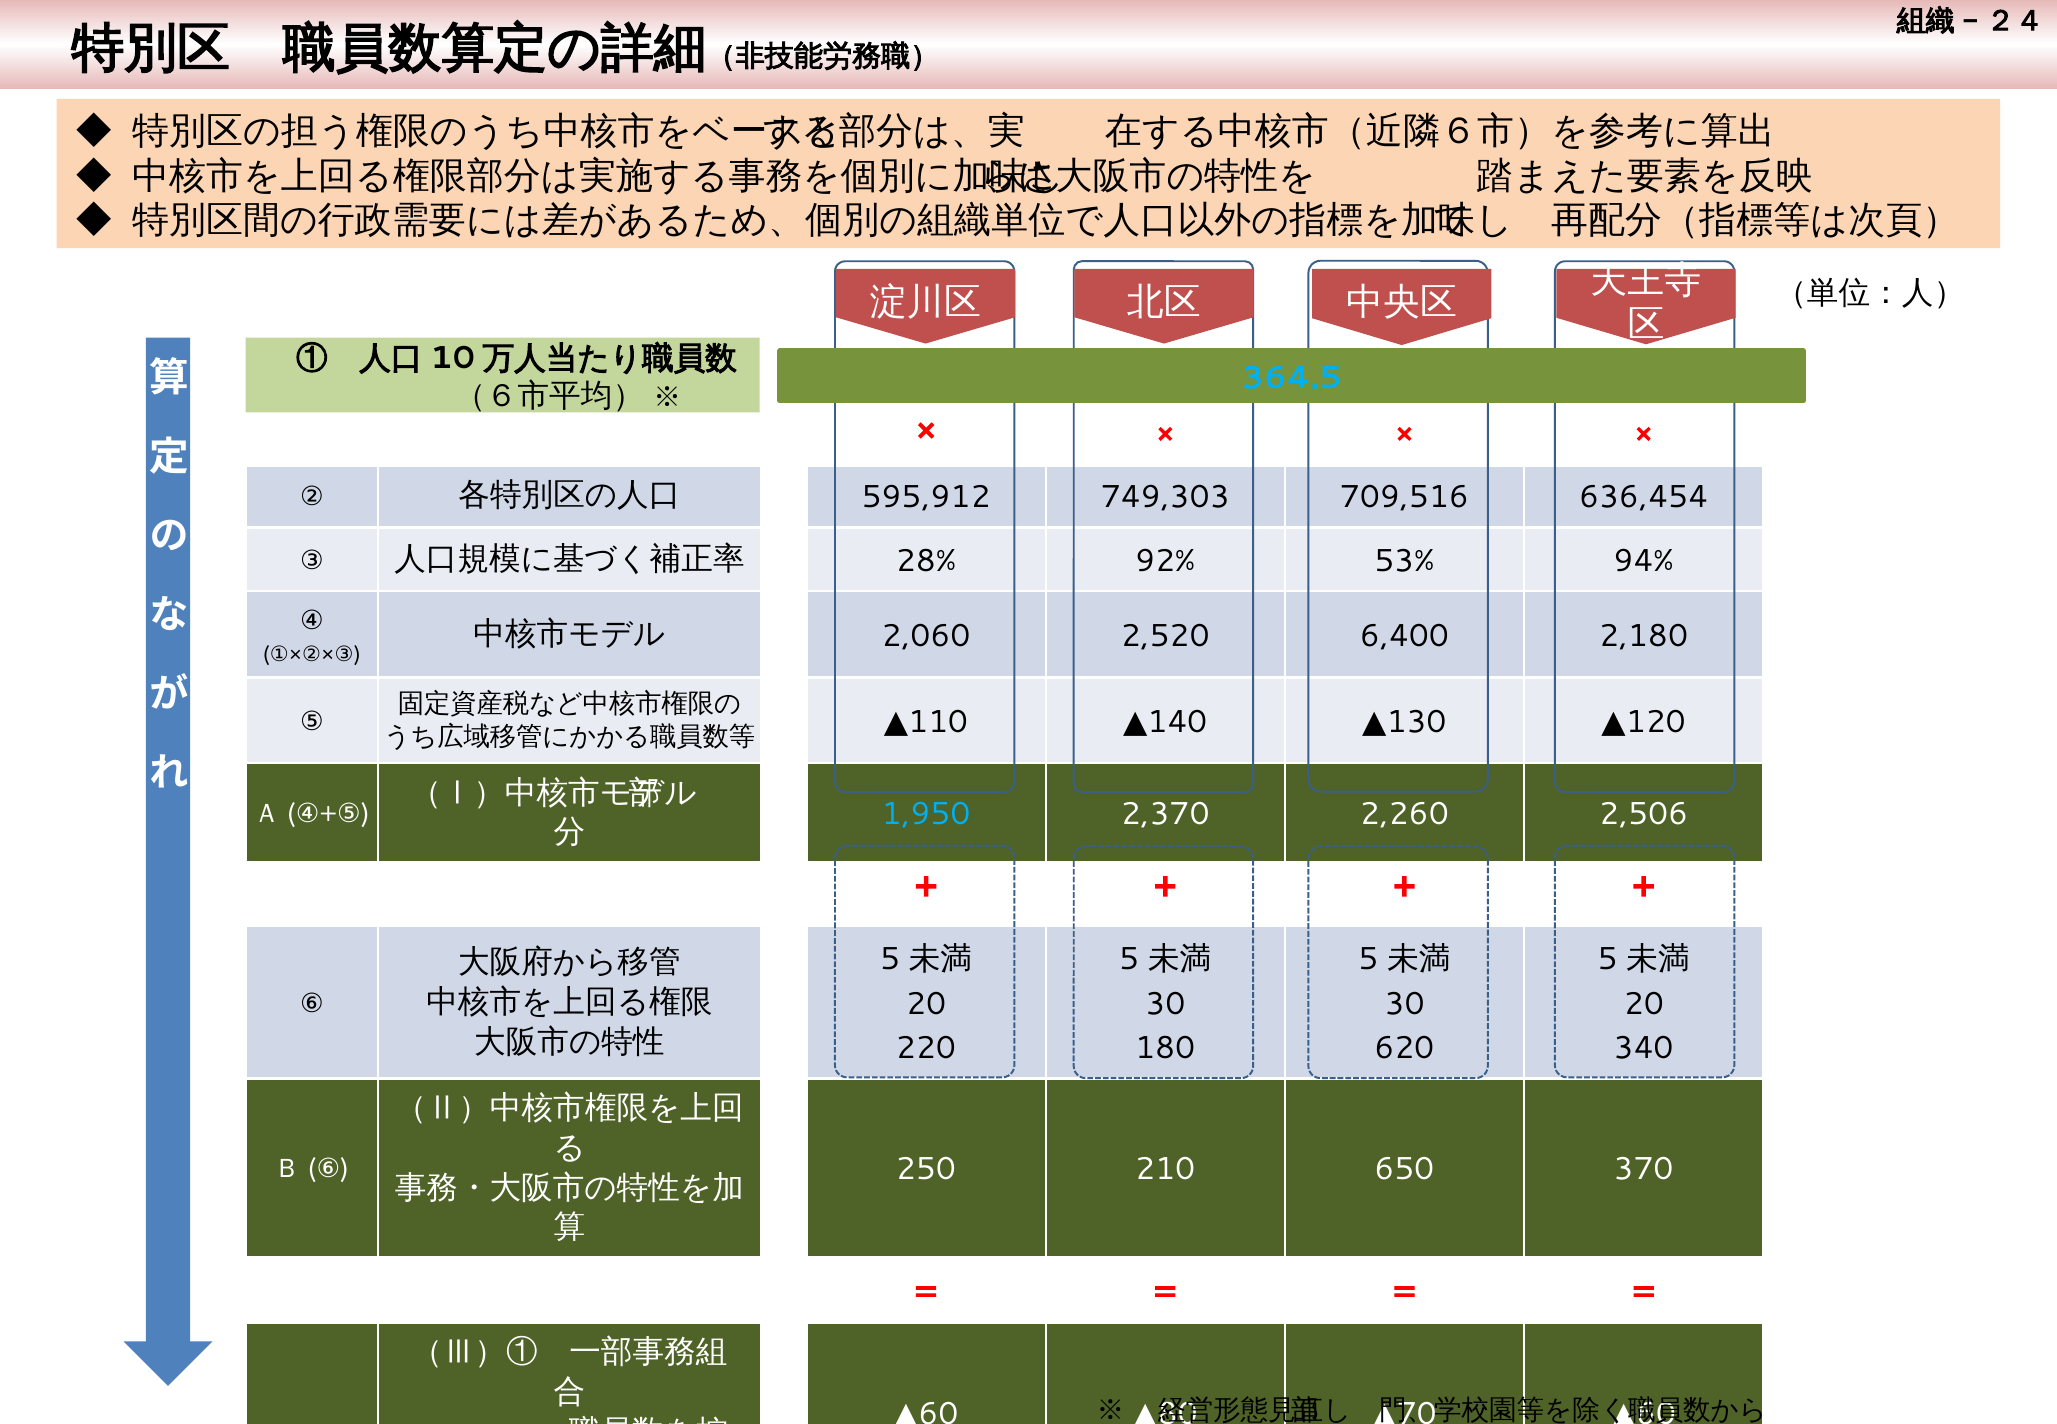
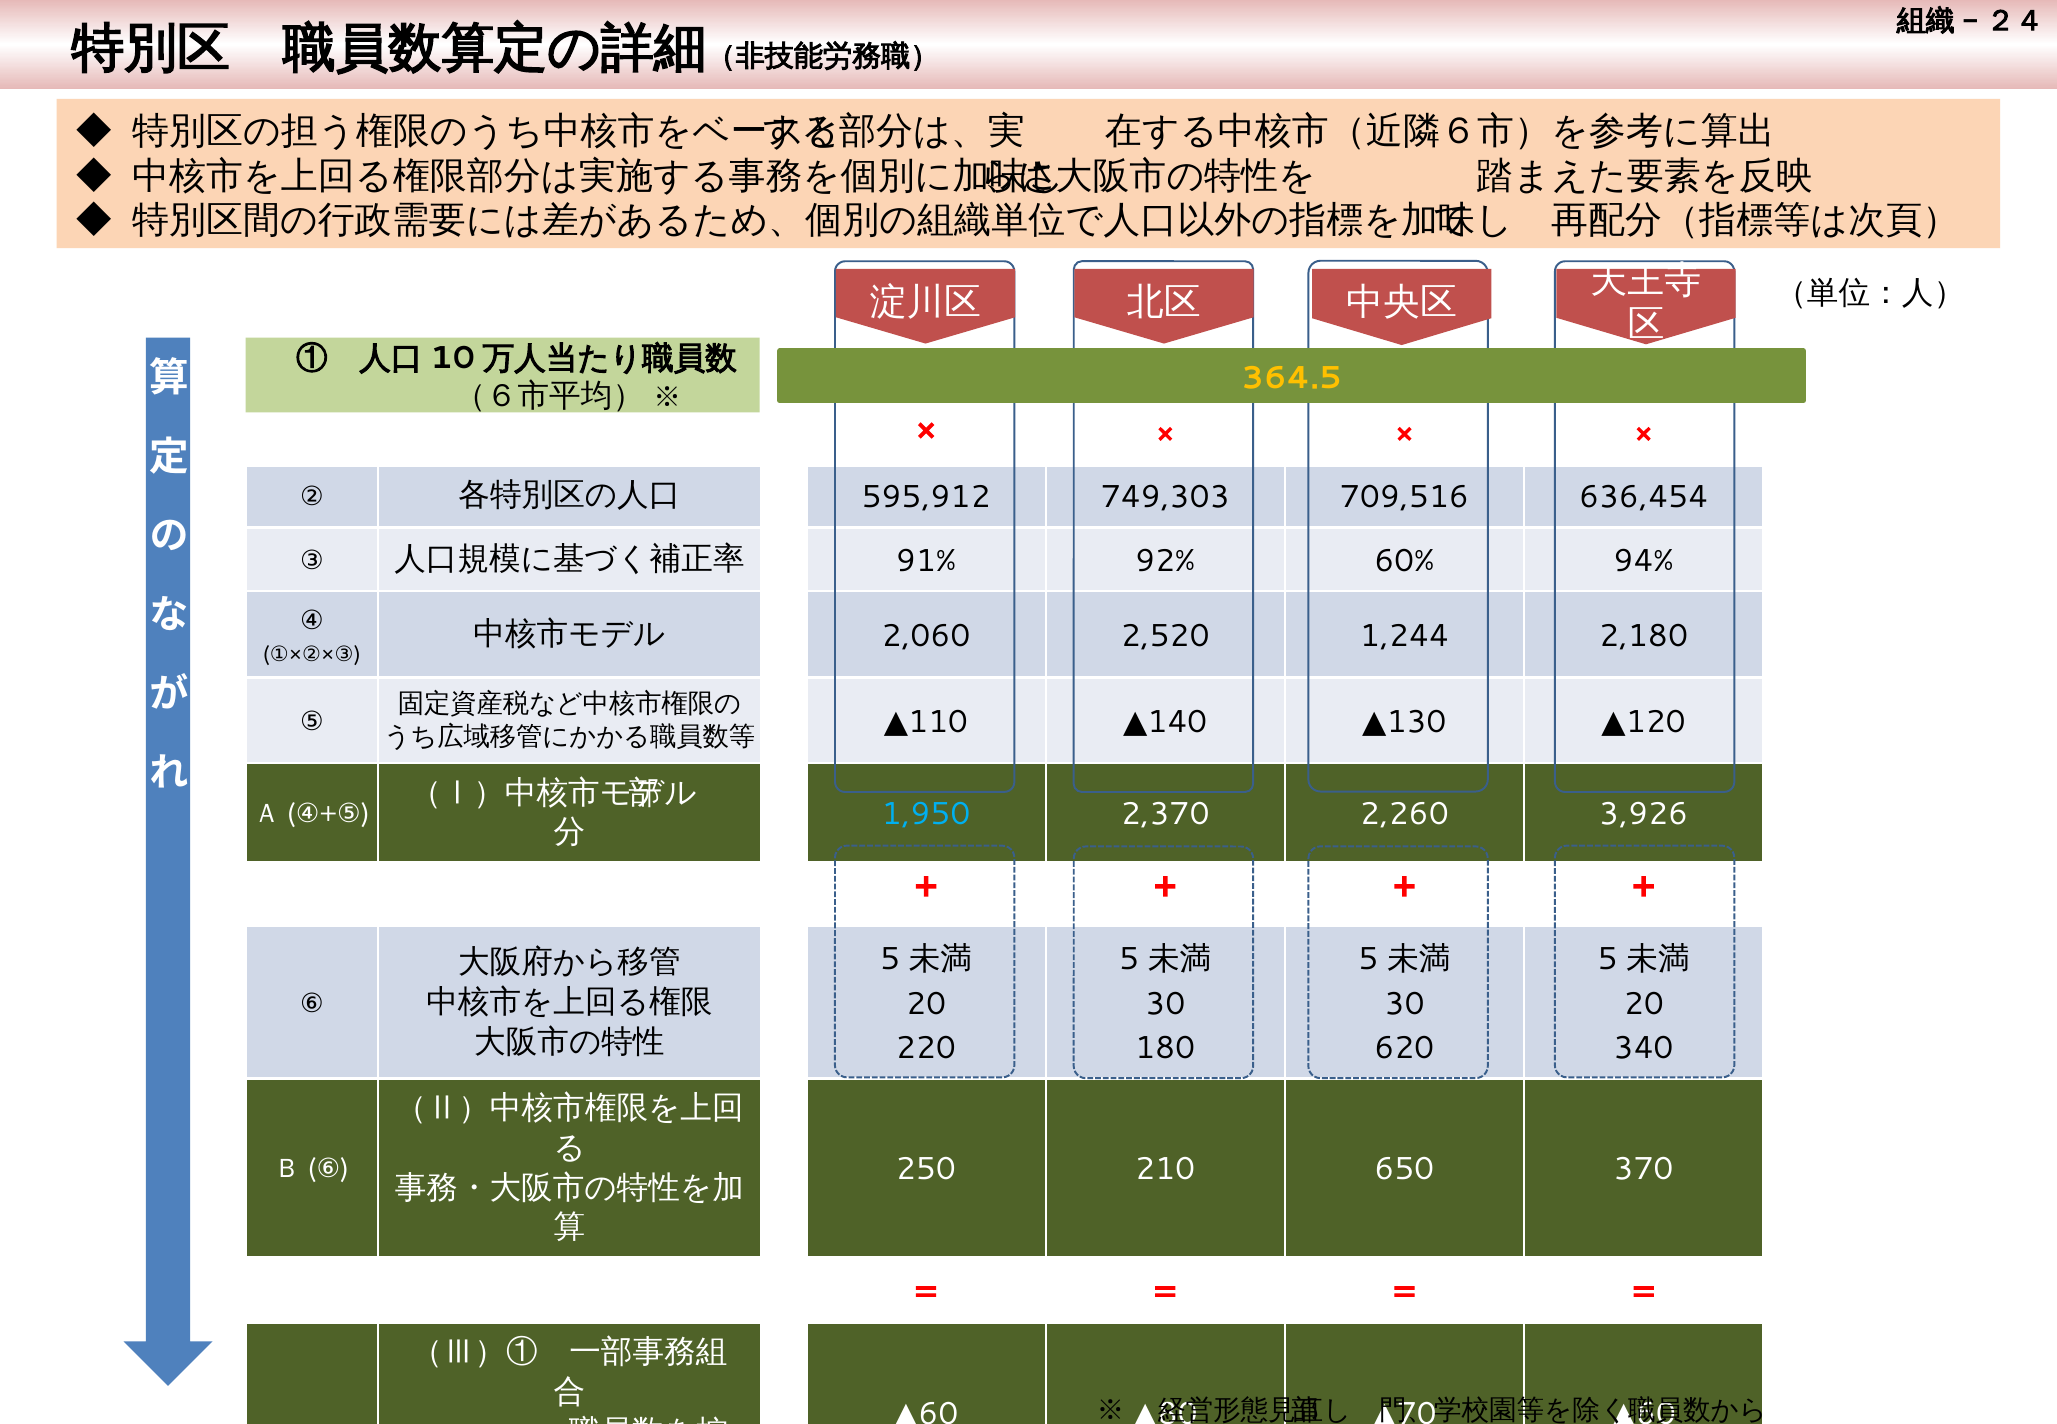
364.5 colour: light blue -> yellow
28%: 28% -> 91%
53%: 53% -> 60%
6,400: 6,400 -> 1,244
2,506: 2,506 -> 3,926
